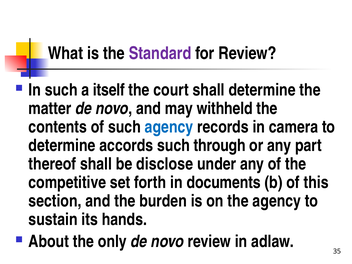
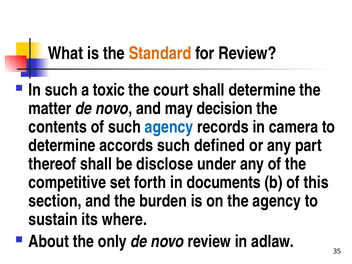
Standard colour: purple -> orange
itself: itself -> toxic
withheld: withheld -> decision
through: through -> defined
hands: hands -> where
